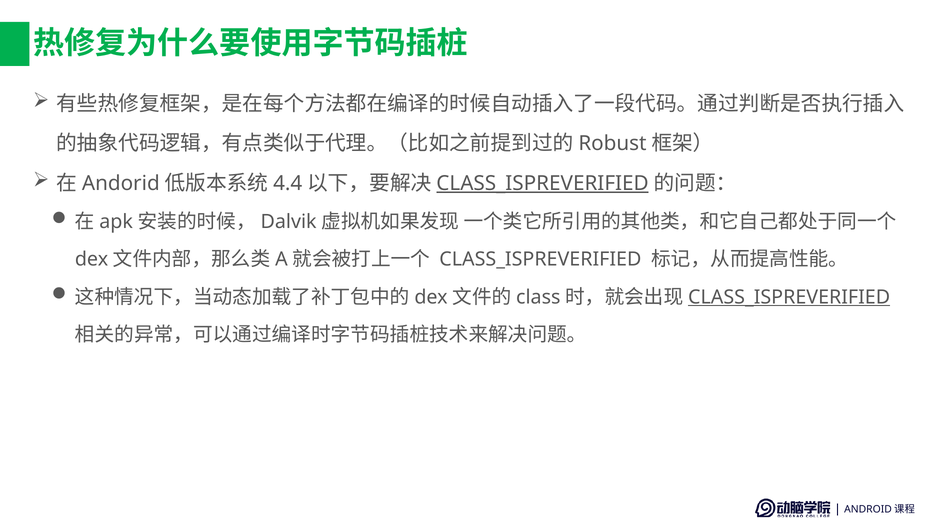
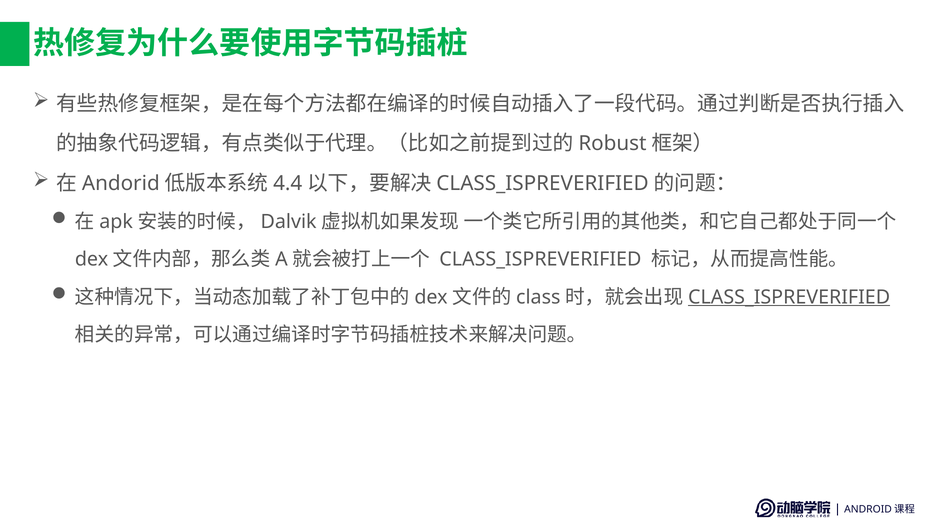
CLASS_ISPREVERIFIED at (543, 183) underline: present -> none
